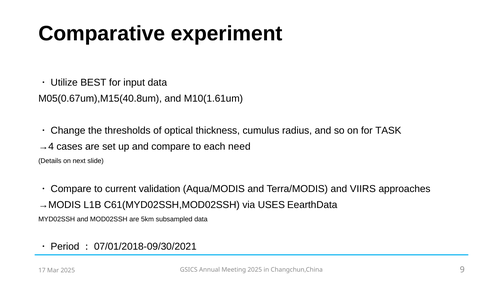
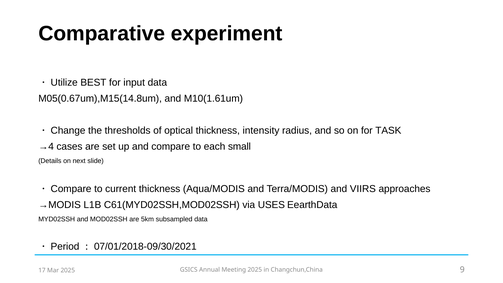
M05(0.67um),M15(40.8um: M05(0.67um),M15(40.8um -> M05(0.67um),M15(14.8um
cumulus: cumulus -> intensity
need: need -> small
current validation: validation -> thickness
